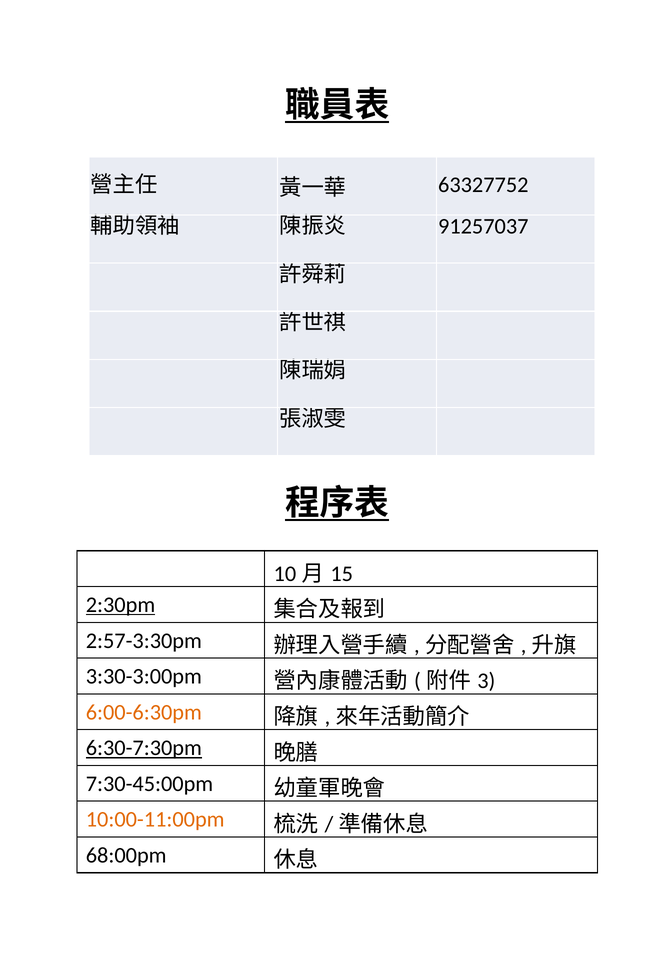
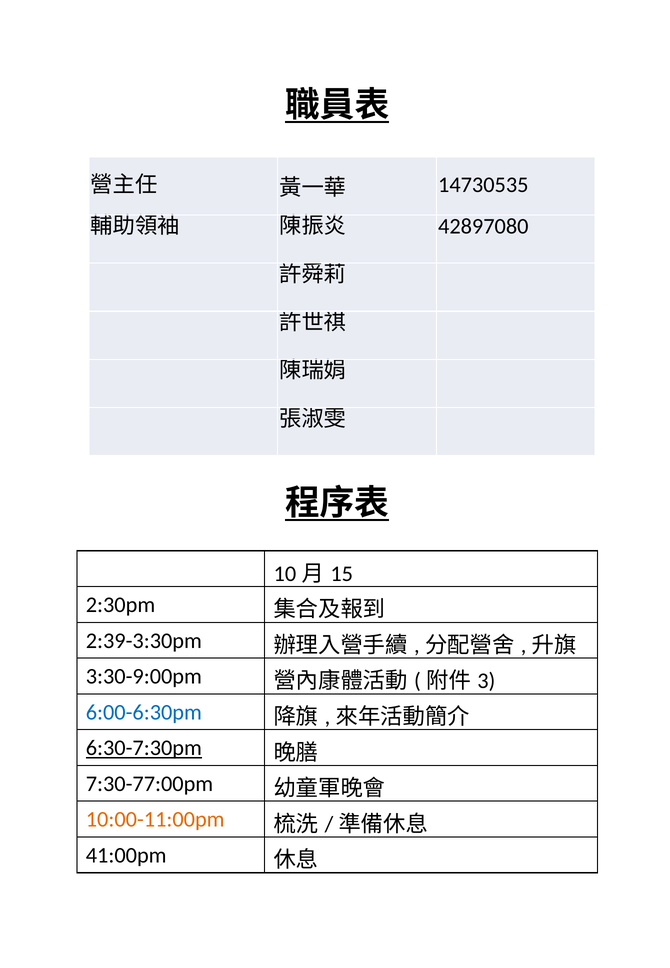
63327752: 63327752 -> 14730535
91257037: 91257037 -> 42897080
2:30pm underline: present -> none
2:57-3:30pm: 2:57-3:30pm -> 2:39-3:30pm
3:30-3:00pm: 3:30-3:00pm -> 3:30-9:00pm
6:00-6:30pm colour: orange -> blue
7:30-45:00pm: 7:30-45:00pm -> 7:30-77:00pm
68:00pm: 68:00pm -> 41:00pm
